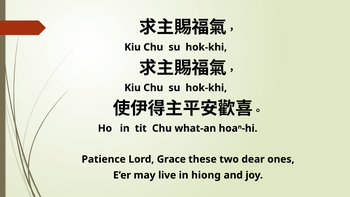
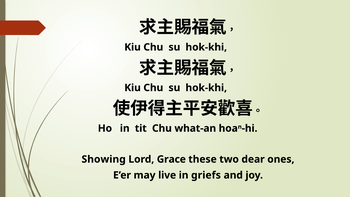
Patience: Patience -> Showing
hiong: hiong -> griefs
